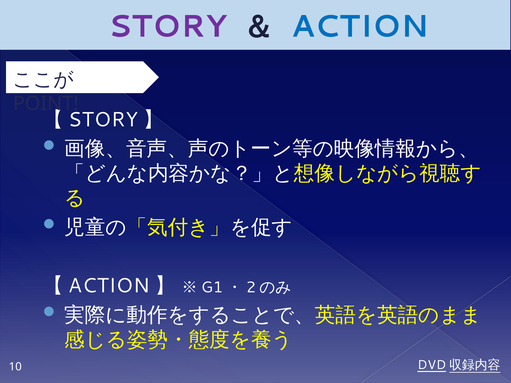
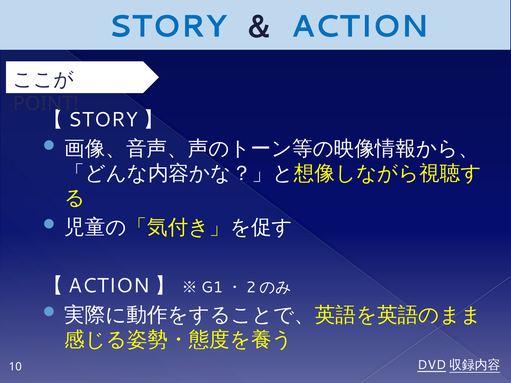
STORY colour: purple -> blue
